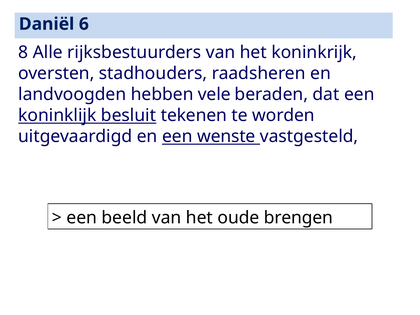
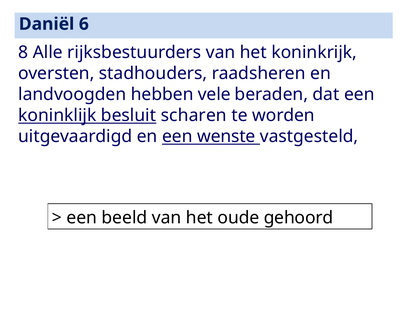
tekenen: tekenen -> scharen
brengen: brengen -> gehoord
